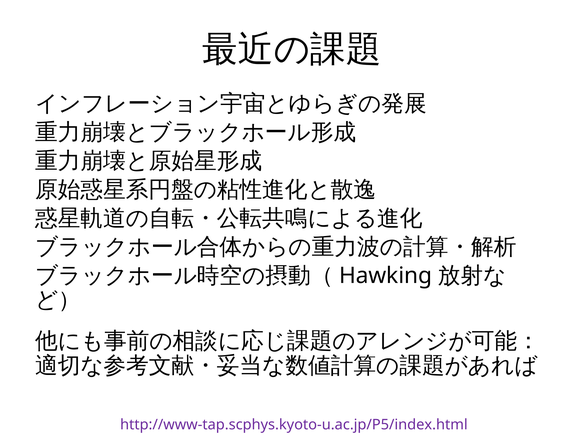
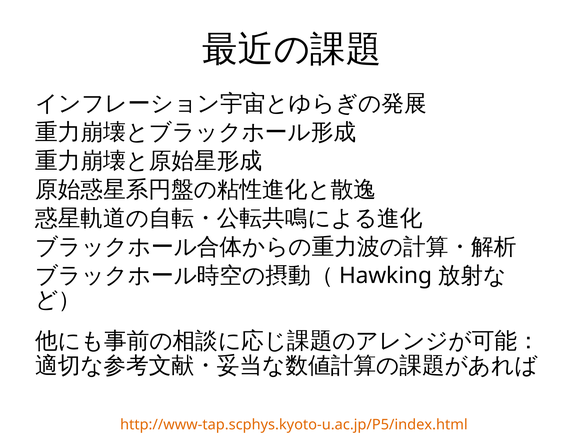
http://www-tap.scphys.kyoto-u.ac.jp/P5/index.html colour: purple -> orange
